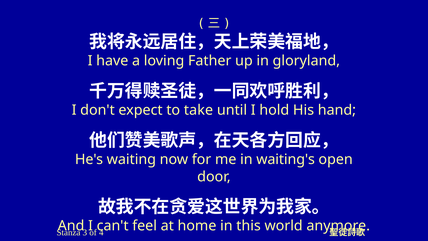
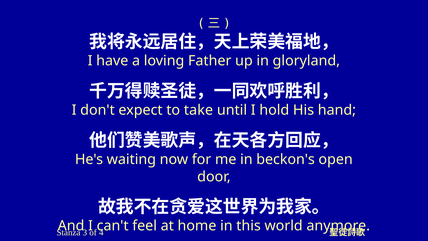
waiting's: waiting's -> beckon's
